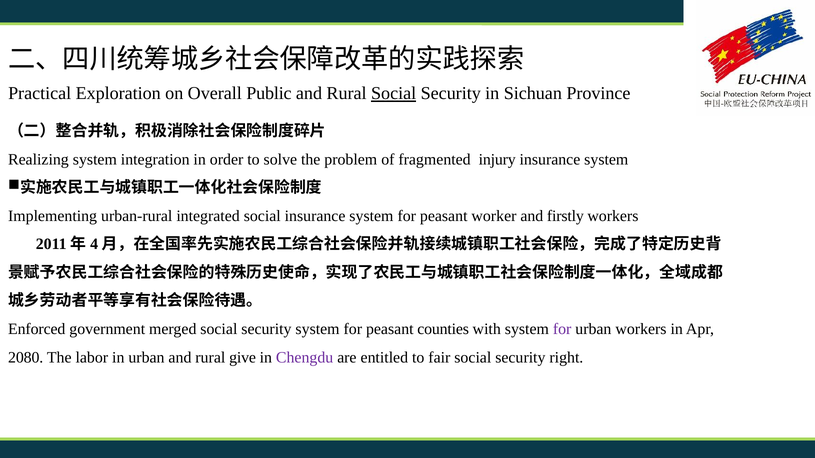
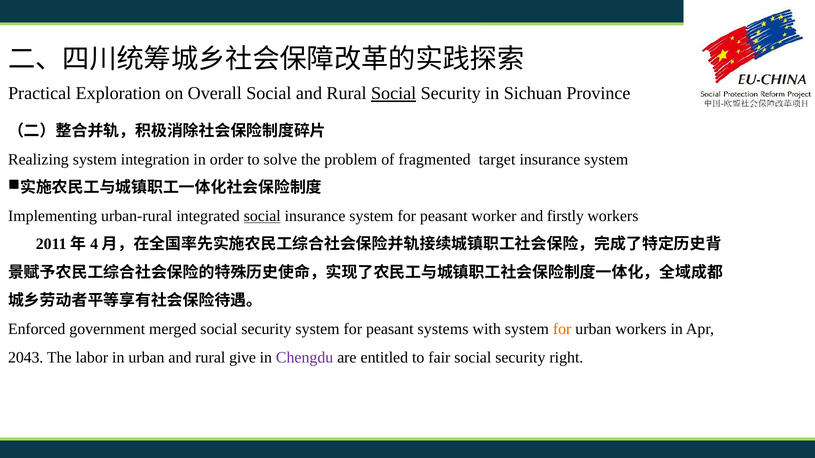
Overall Public: Public -> Social
injury: injury -> target
social at (262, 216) underline: none -> present
counties: counties -> systems
for at (562, 329) colour: purple -> orange
2080: 2080 -> 2043
